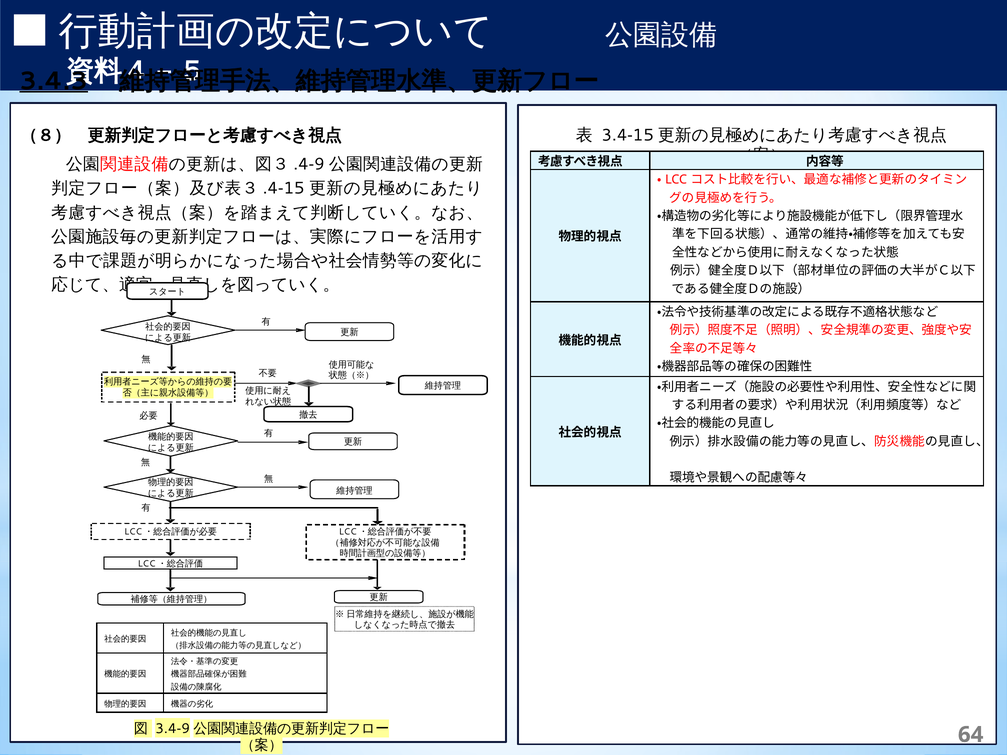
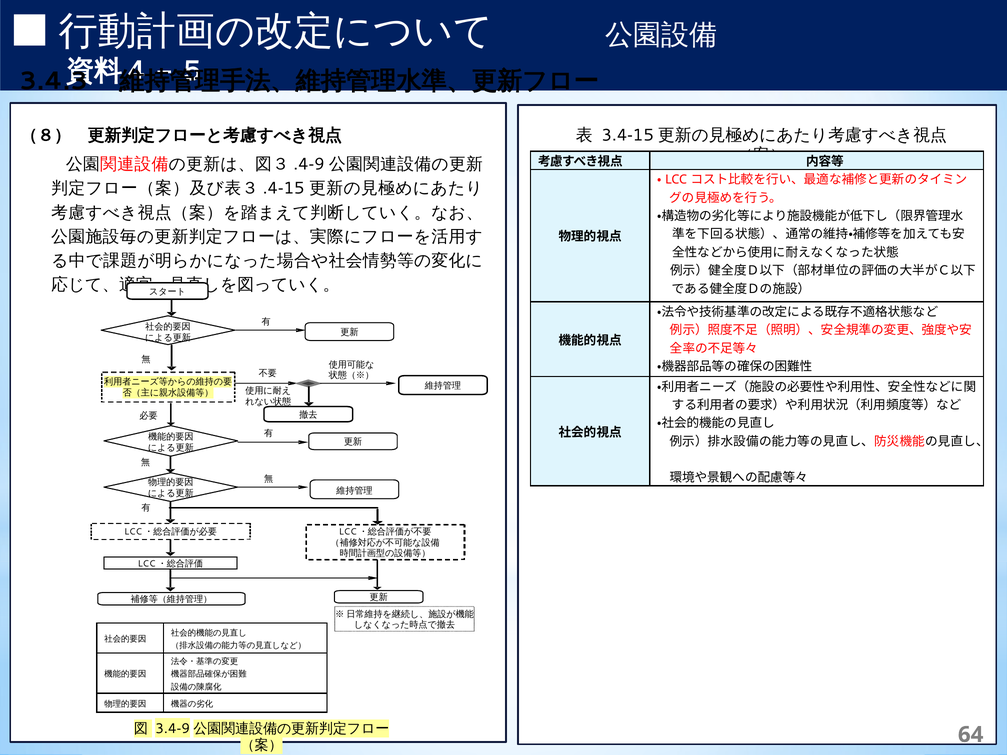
3.4.3 underline: present -> none
